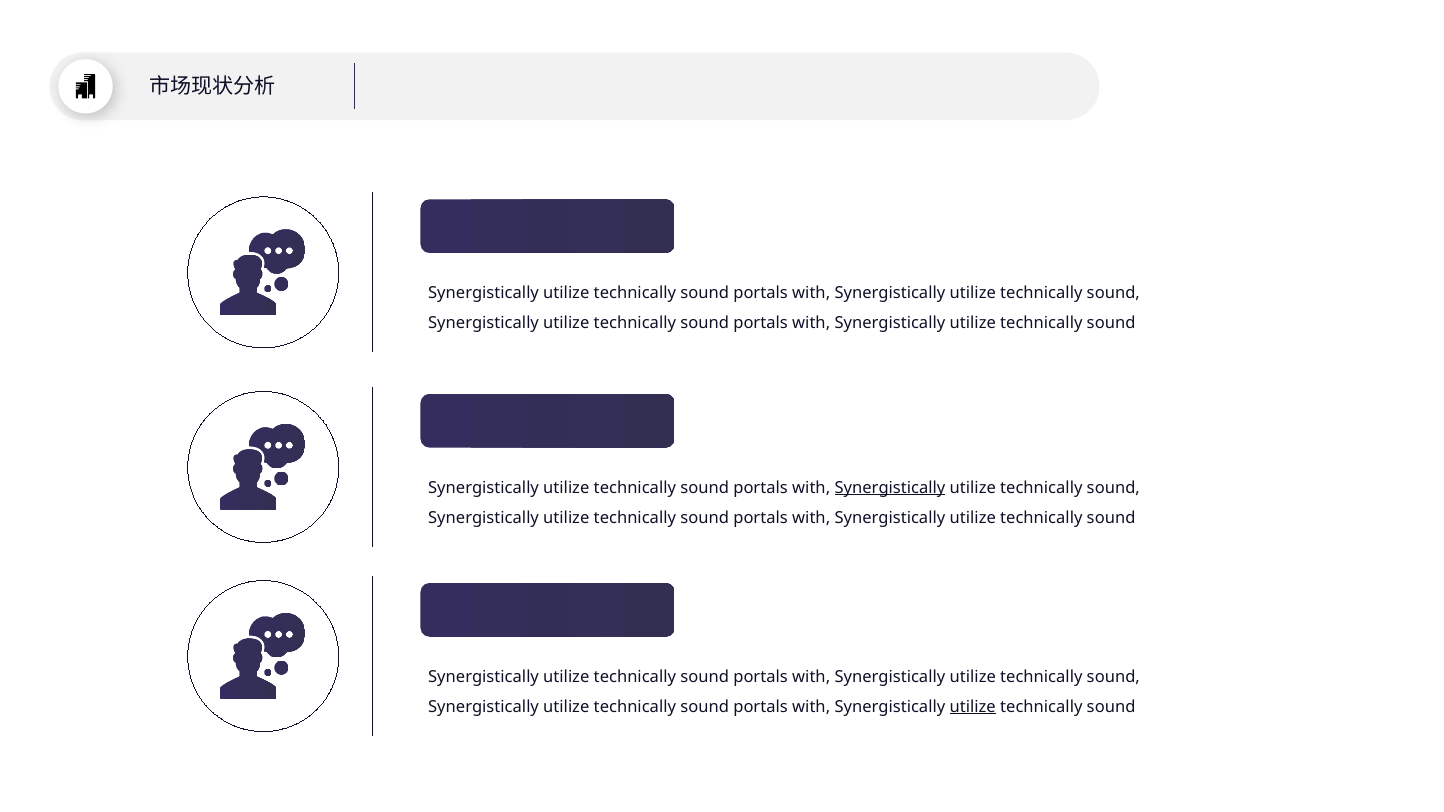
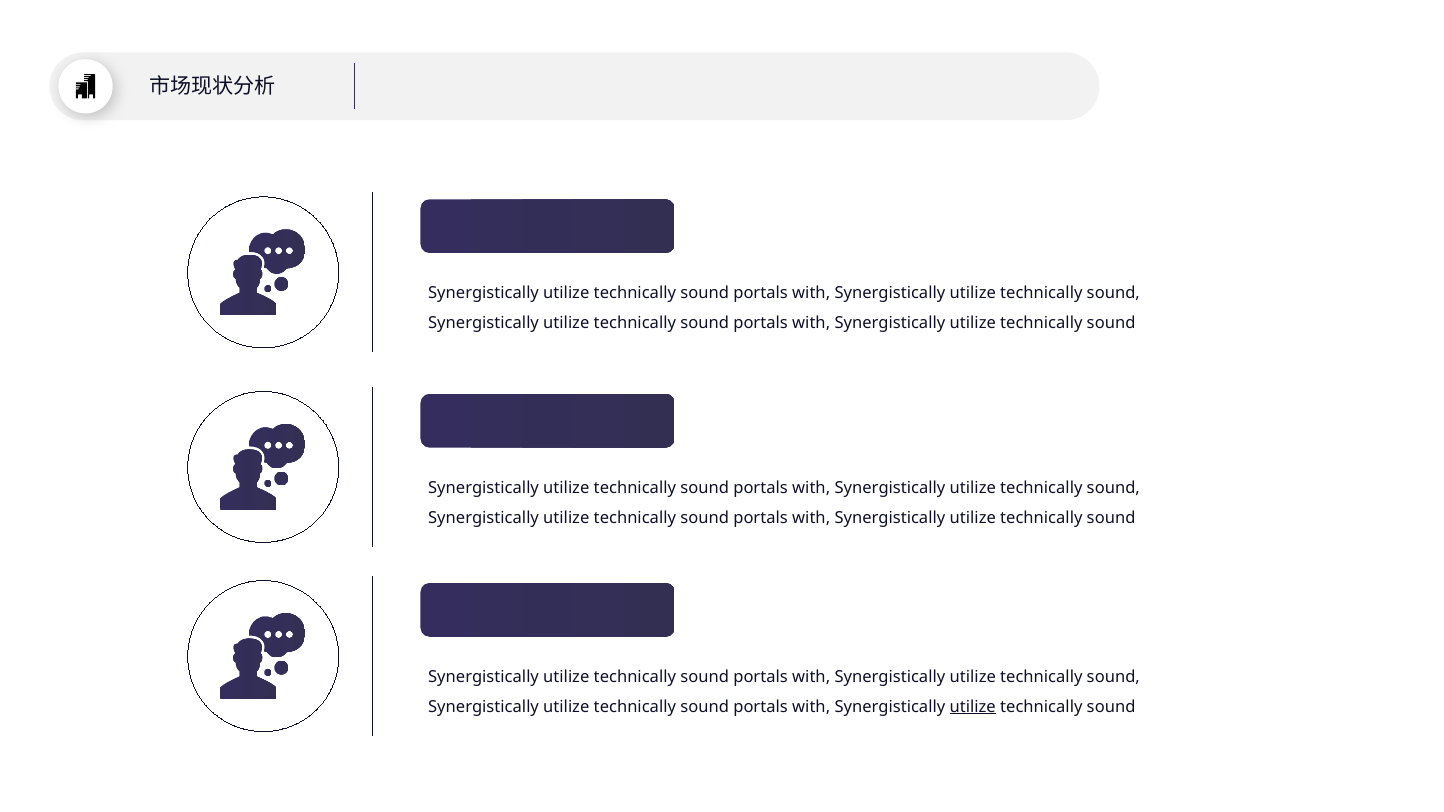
Synergistically at (890, 488) underline: present -> none
